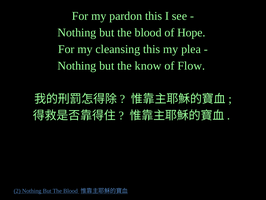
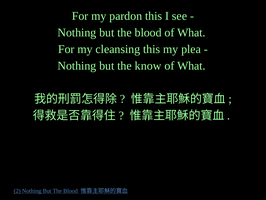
blood of Hope: Hope -> What
Flow at (191, 66): Flow -> What
